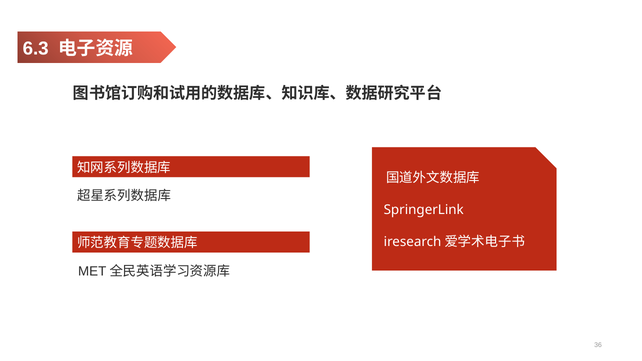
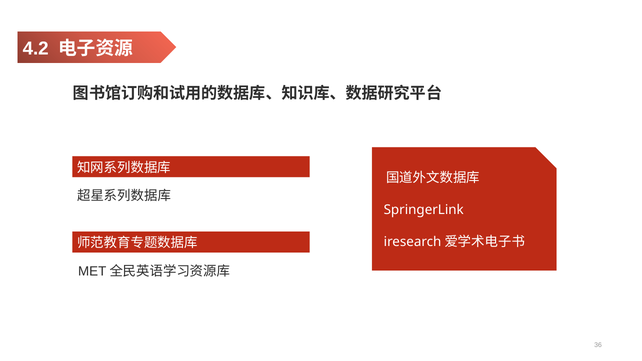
6.3: 6.3 -> 4.2
